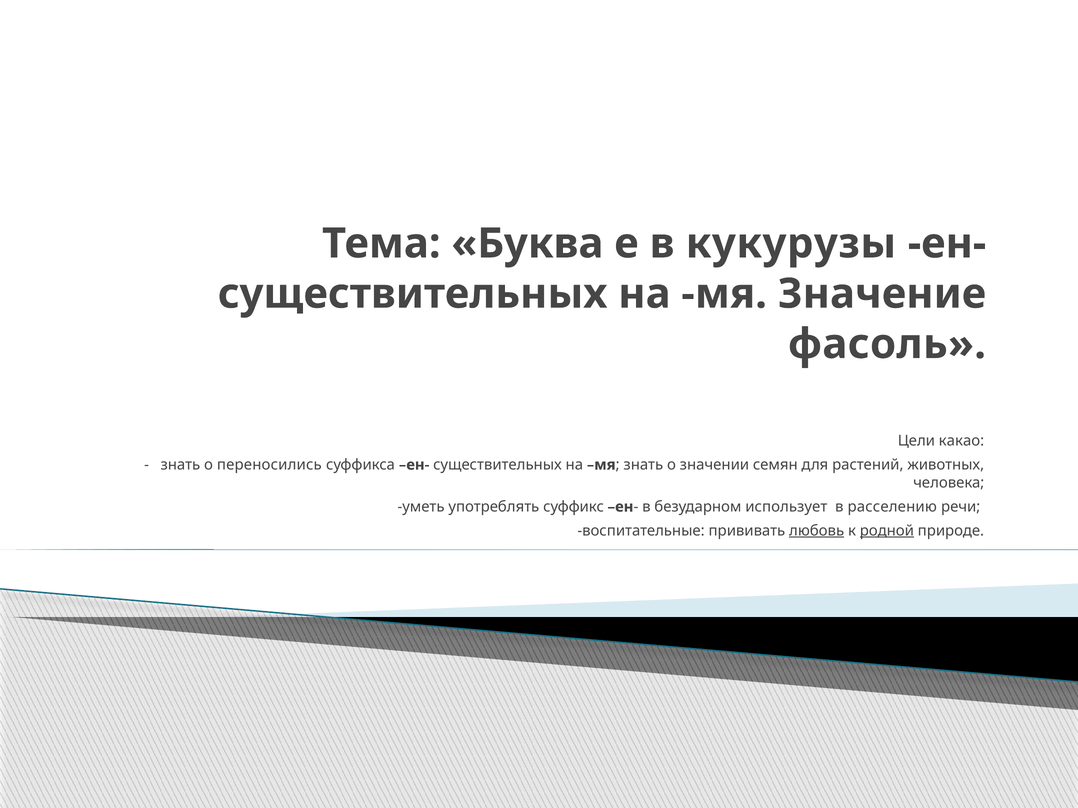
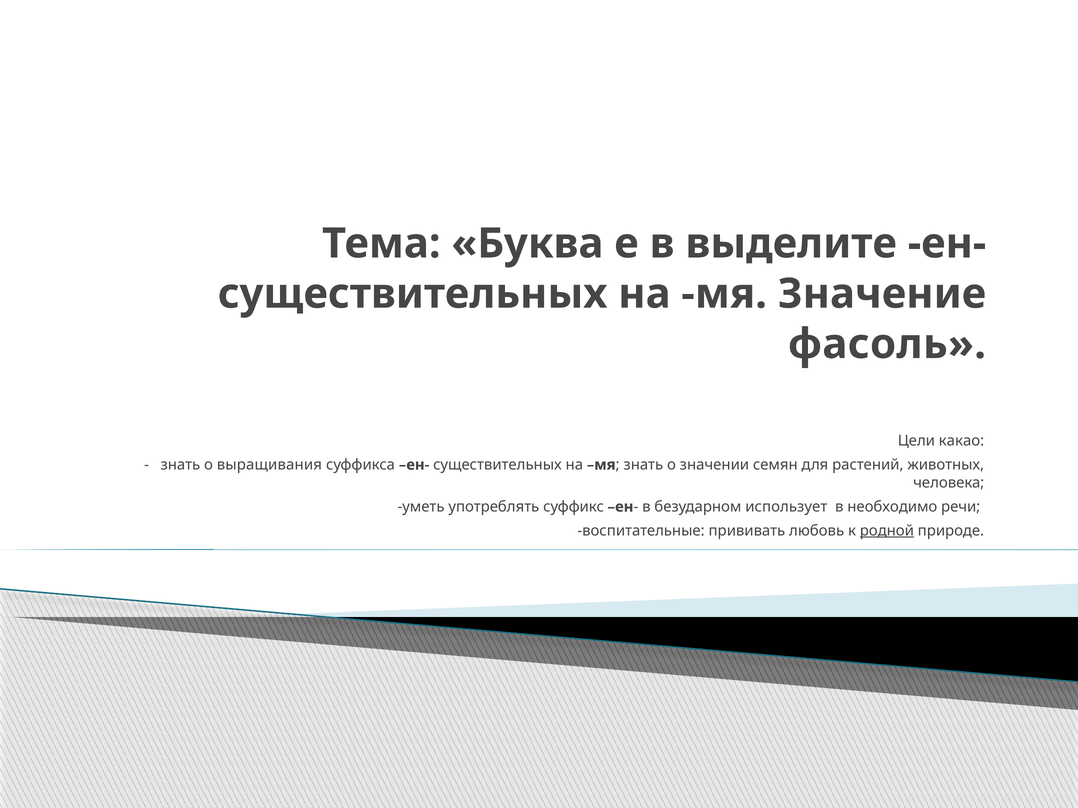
кукурузы: кукурузы -> выделите
переносились: переносились -> выращивания
расселению: расселению -> необходимо
любовь underline: present -> none
